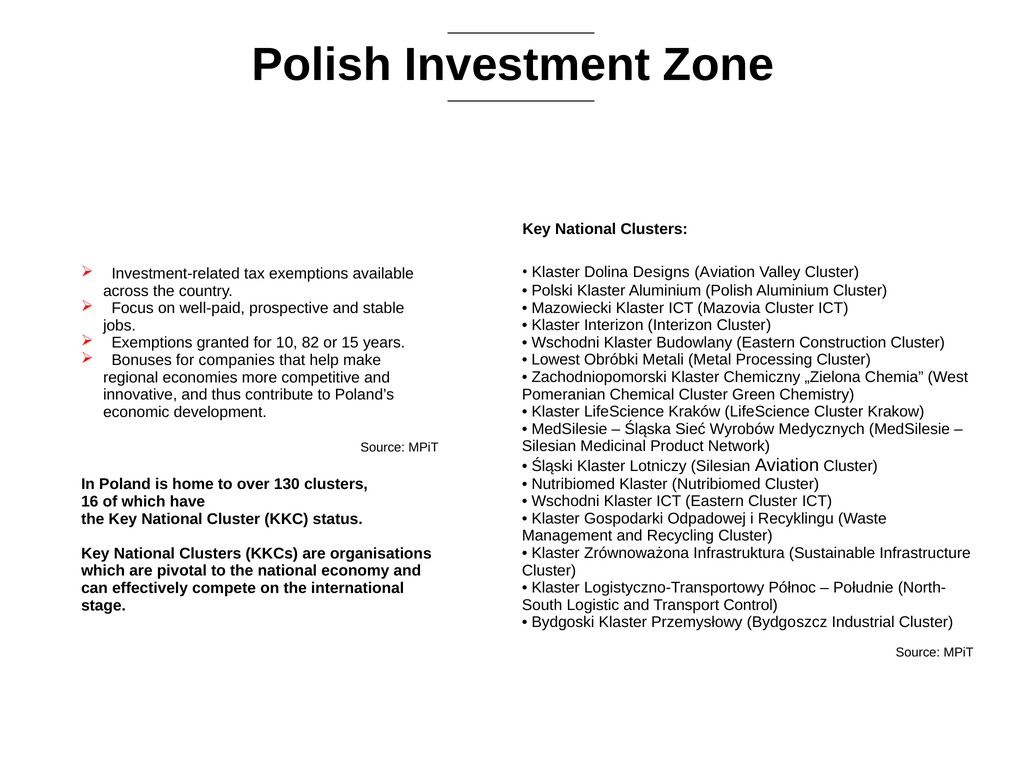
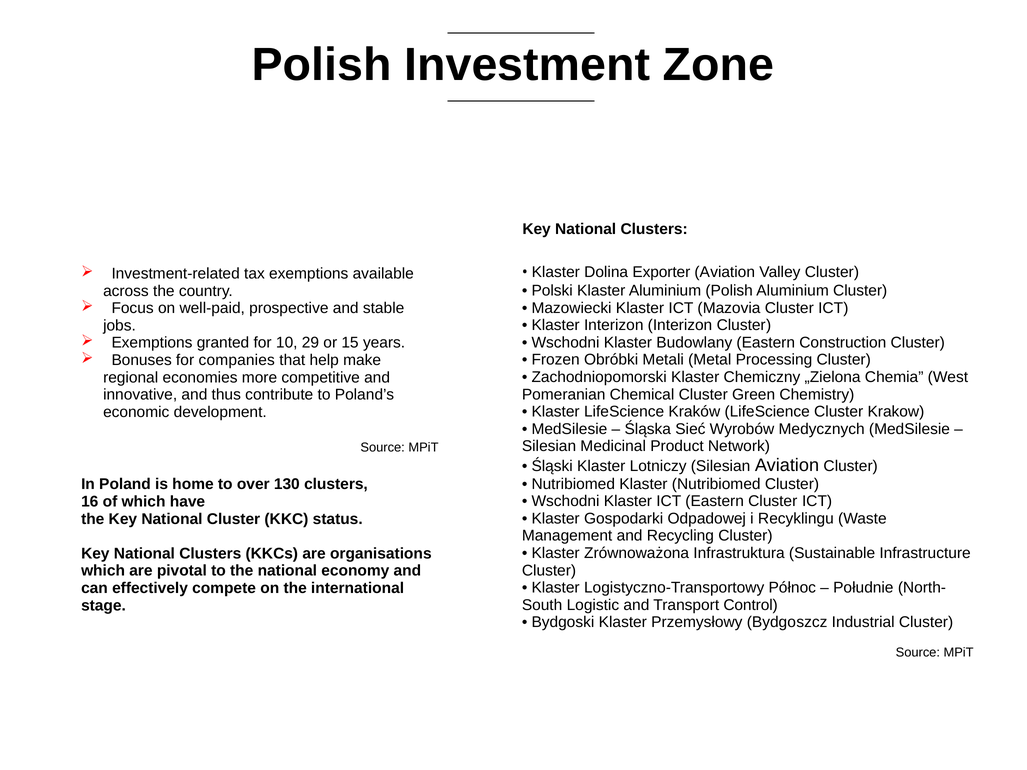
Designs: Designs -> Exporter
82: 82 -> 29
Lowest: Lowest -> Frozen
